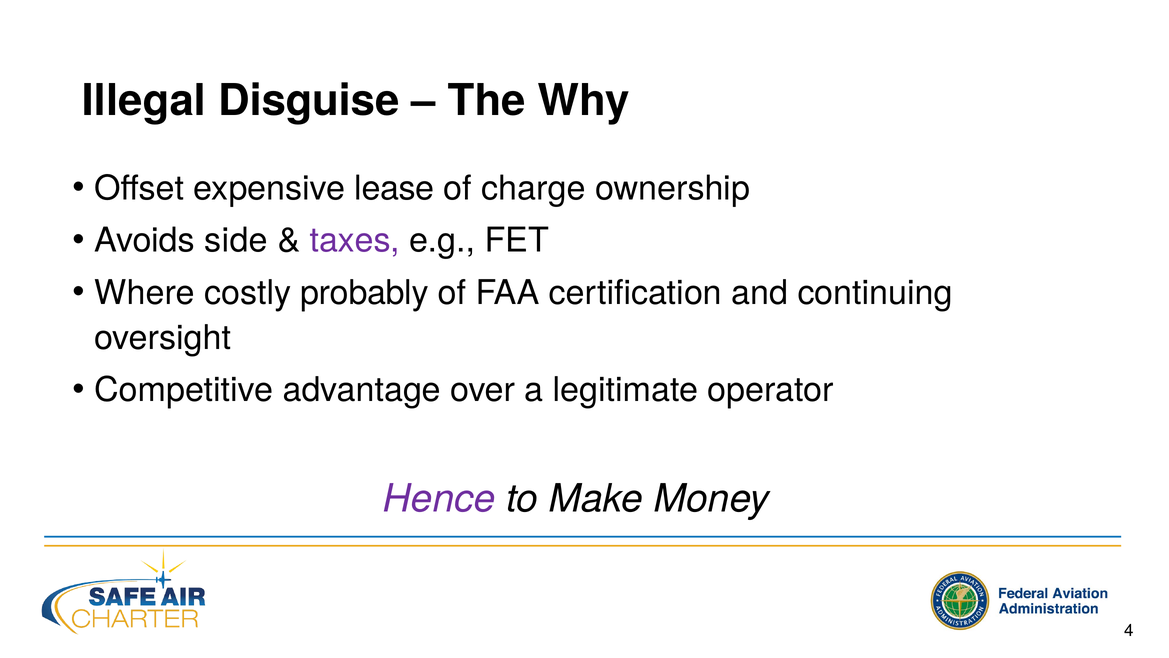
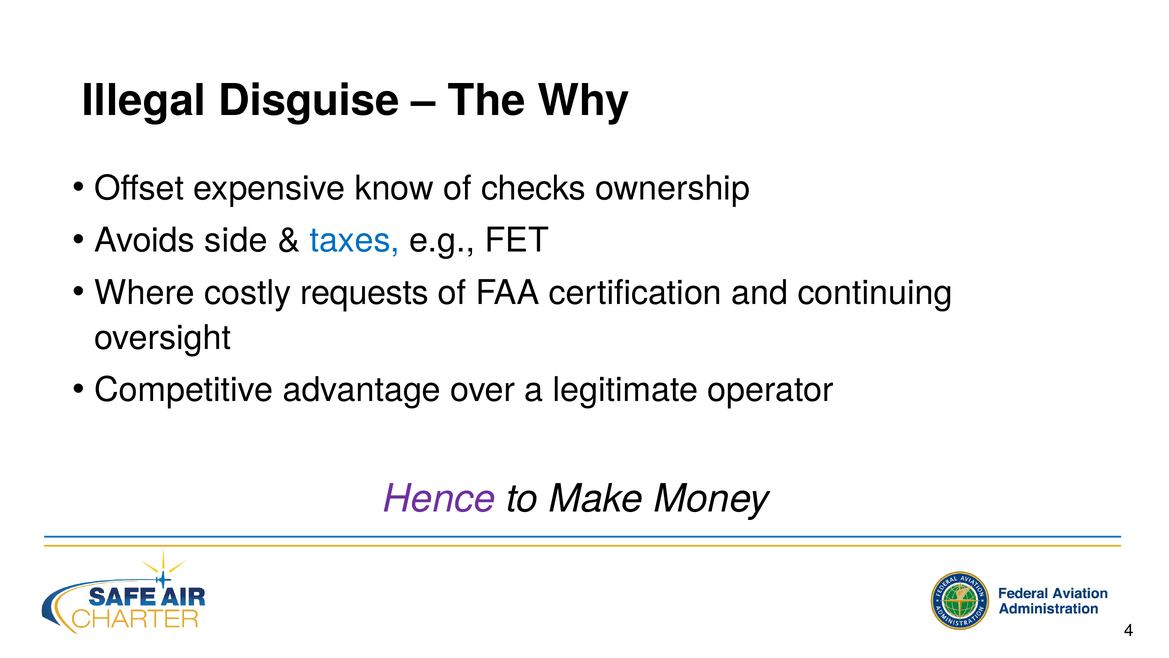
lease: lease -> know
charge: charge -> checks
taxes colour: purple -> blue
probably: probably -> requests
